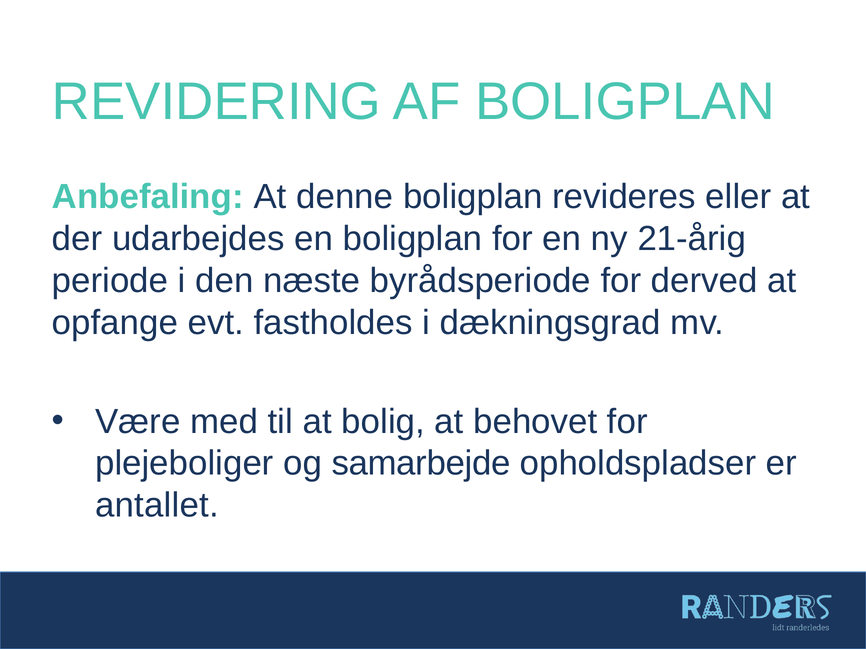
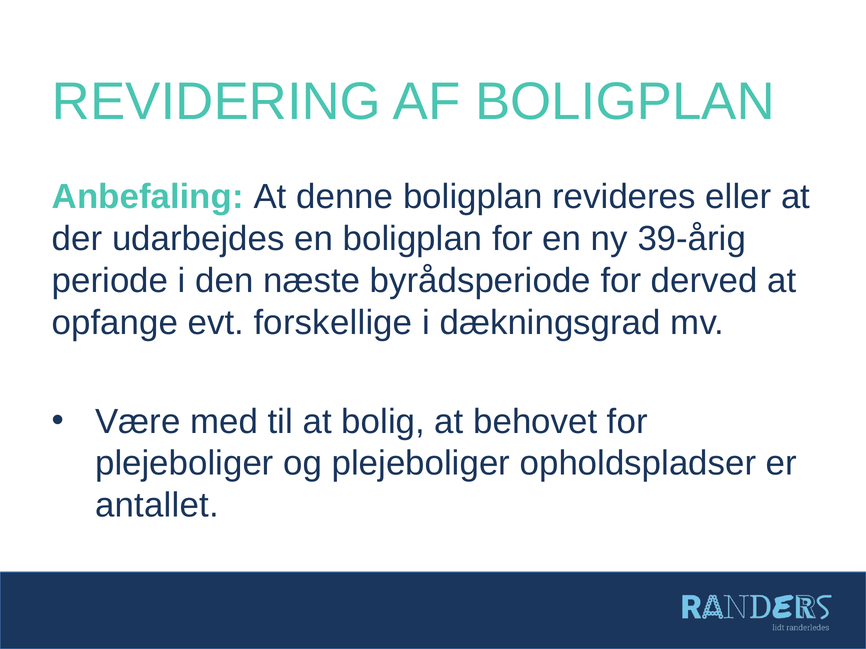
21-årig: 21-årig -> 39-årig
fastholdes: fastholdes -> forskellige
og samarbejde: samarbejde -> plejeboliger
